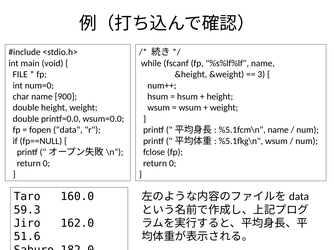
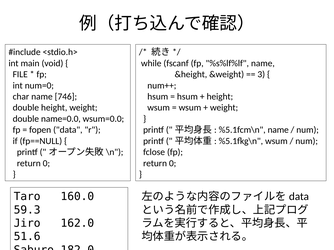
900: 900 -> 746
printf=0.0: printf=0.0 -> name=0.0
